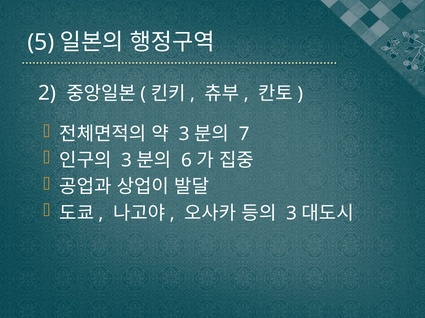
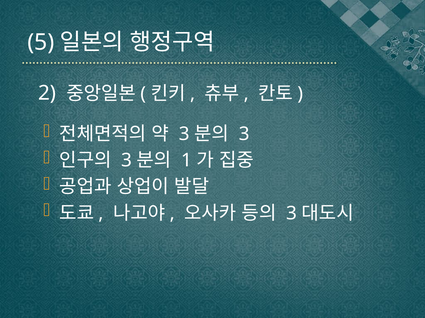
7 at (244, 134): 7 -> 3
6: 6 -> 1
